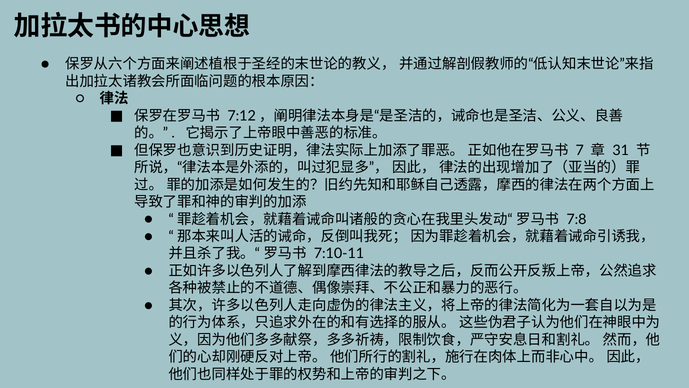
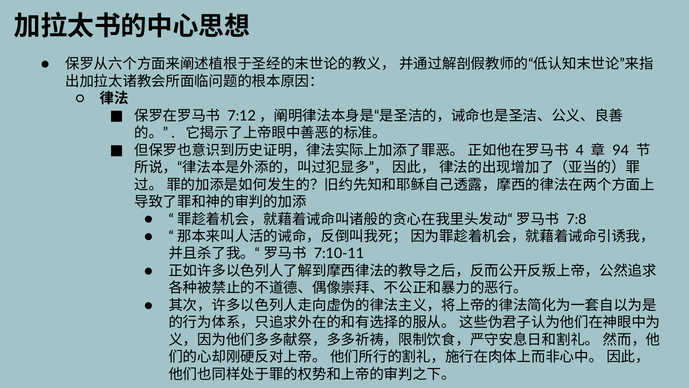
7: 7 -> 4
31: 31 -> 94
